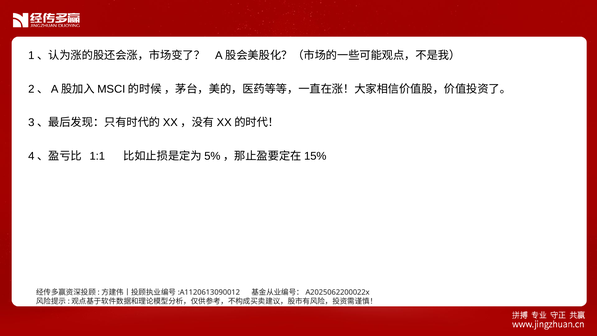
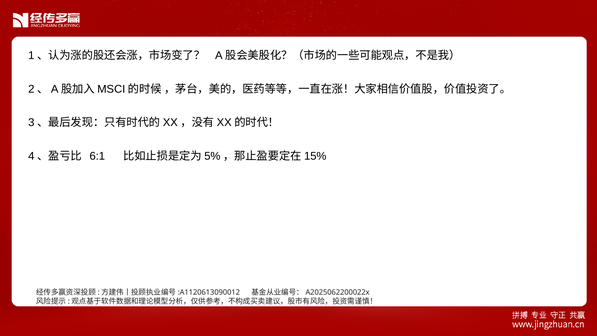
1:1: 1:1 -> 6:1
